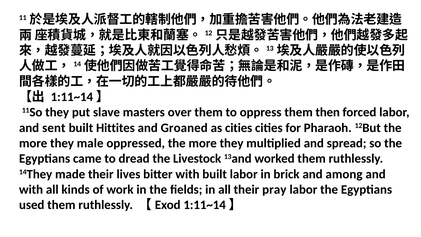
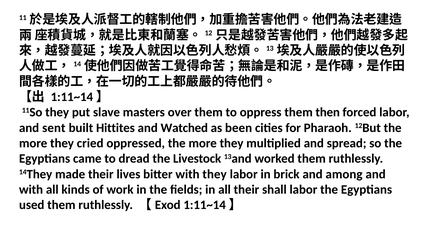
Groaned: Groaned -> Watched
as cities: cities -> been
male: male -> cried
with built: built -> they
pray: pray -> shall
